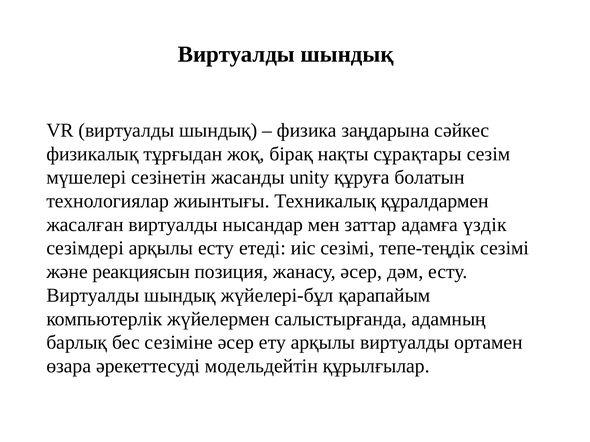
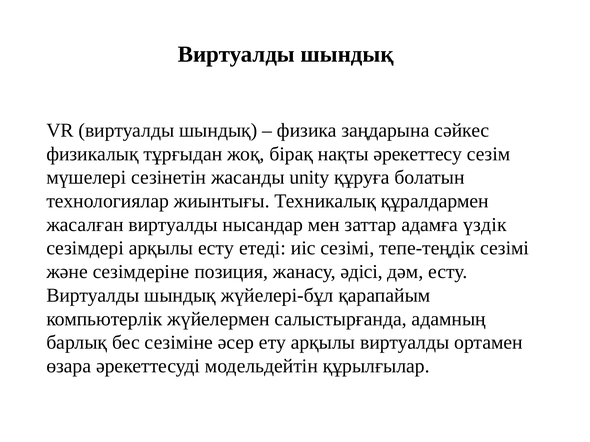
сұрақтары: сұрақтары -> әрекеттесу
реакциясын: реакциясын -> сезімдеріне
жанасу әсер: әсер -> әдісі
